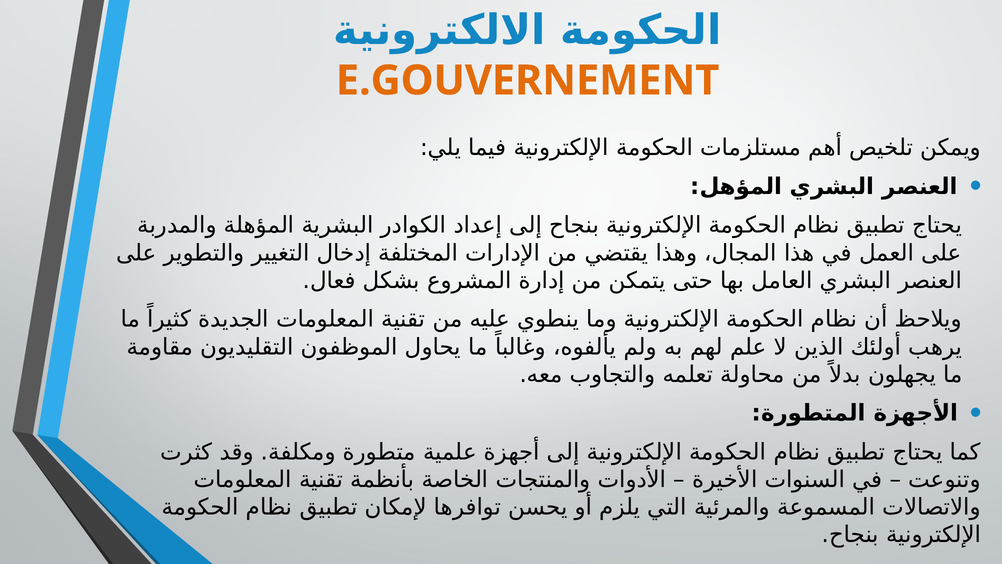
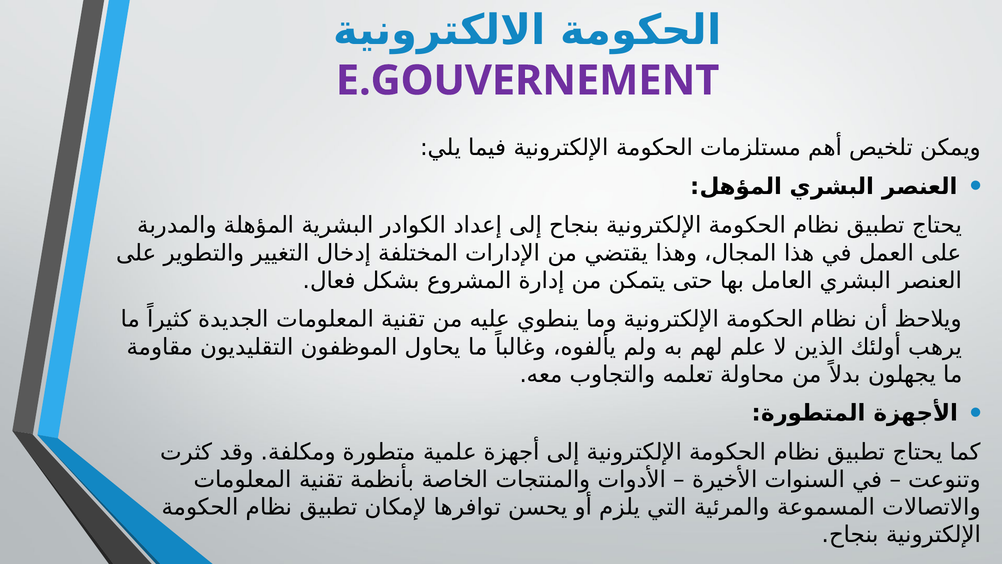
E.GOUVERNEMENT colour: orange -> purple
